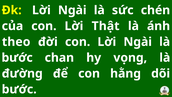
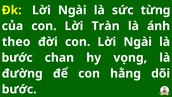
chén: chén -> từng
Thật: Thật -> Tràn
